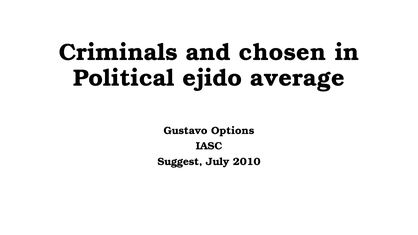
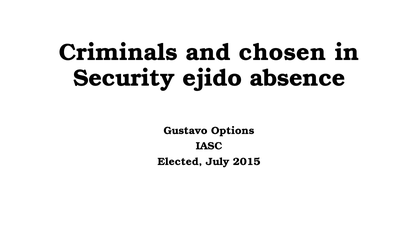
Political: Political -> Security
average: average -> absence
Suggest: Suggest -> Elected
2010: 2010 -> 2015
